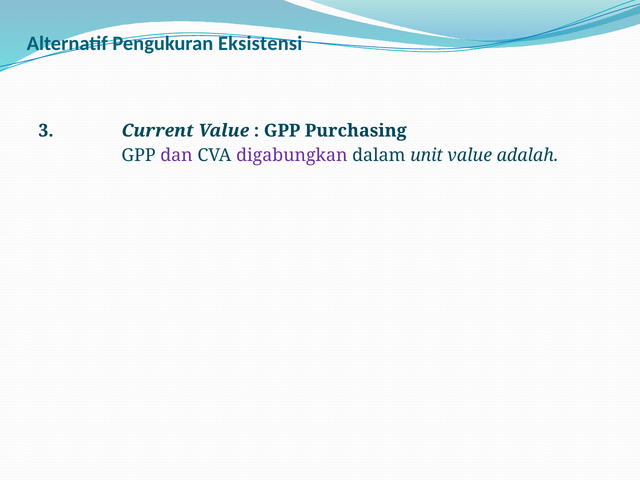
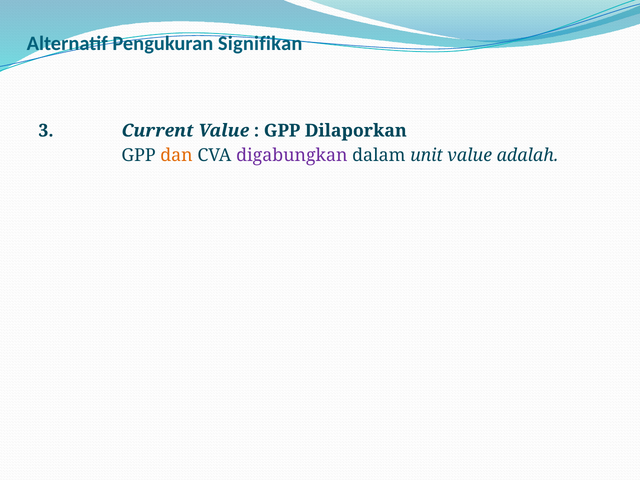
Eksistensi: Eksistensi -> Signifikan
Purchasing: Purchasing -> Dilaporkan
dan colour: purple -> orange
